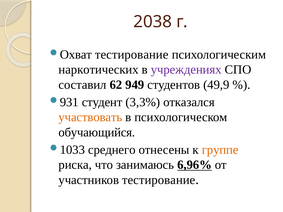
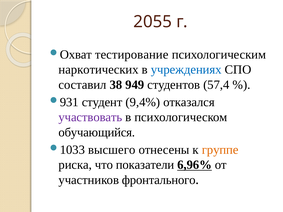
2038: 2038 -> 2055
учреждениях colour: purple -> blue
62: 62 -> 38
49,9: 49,9 -> 57,4
3,3%: 3,3% -> 9,4%
участвовать colour: orange -> purple
среднего: среднего -> высшего
занимаюсь: занимаюсь -> показатели
участников тестирование: тестирование -> фронтального
